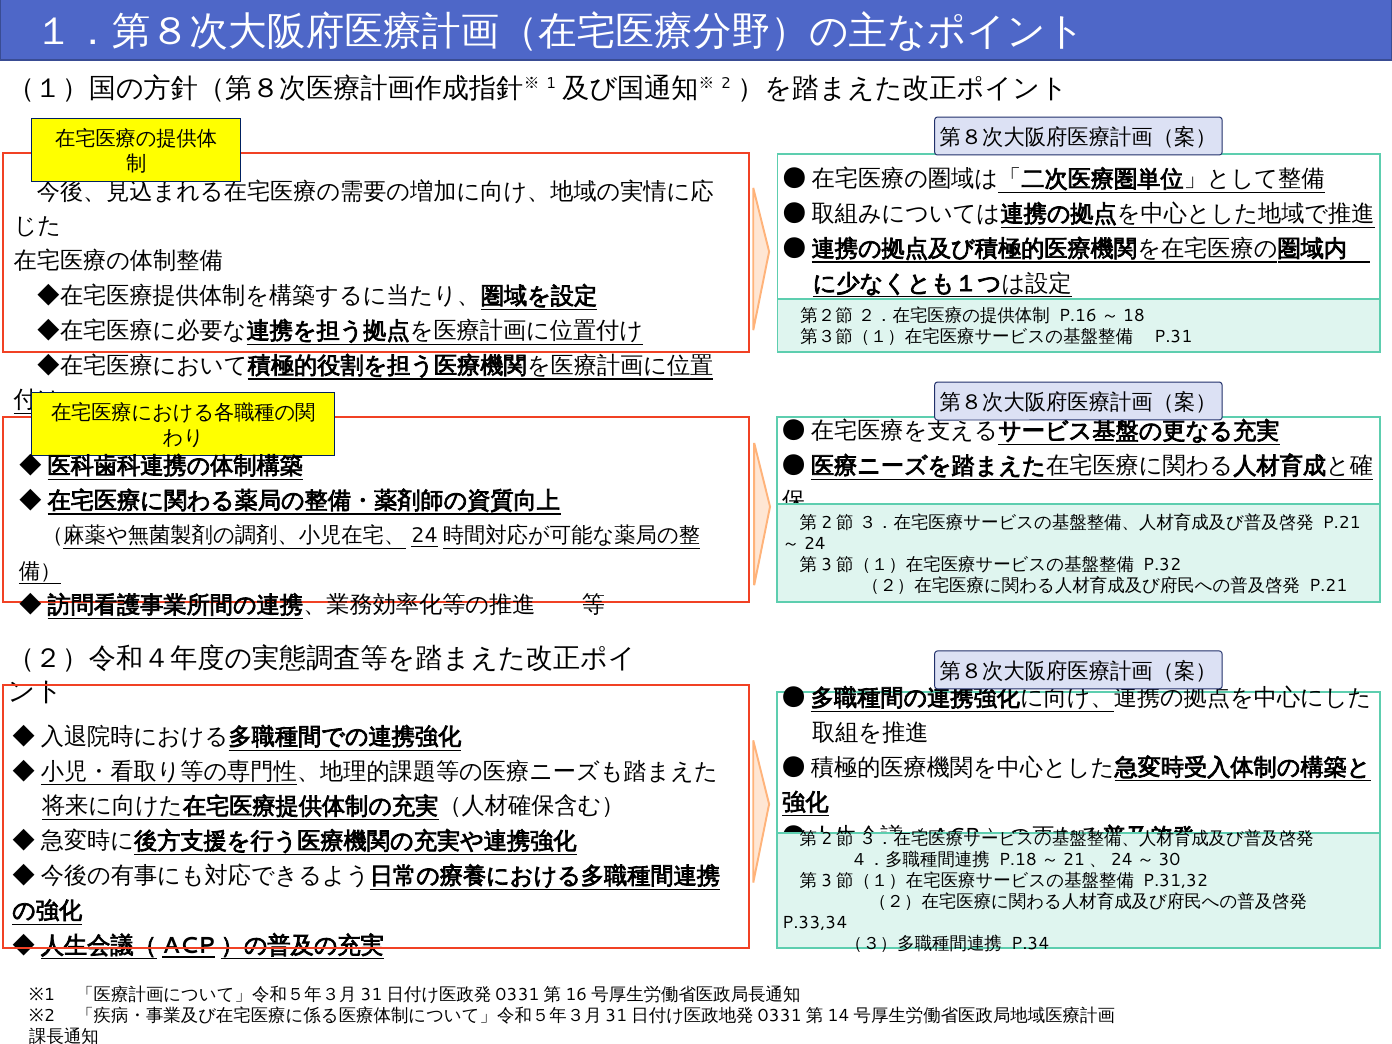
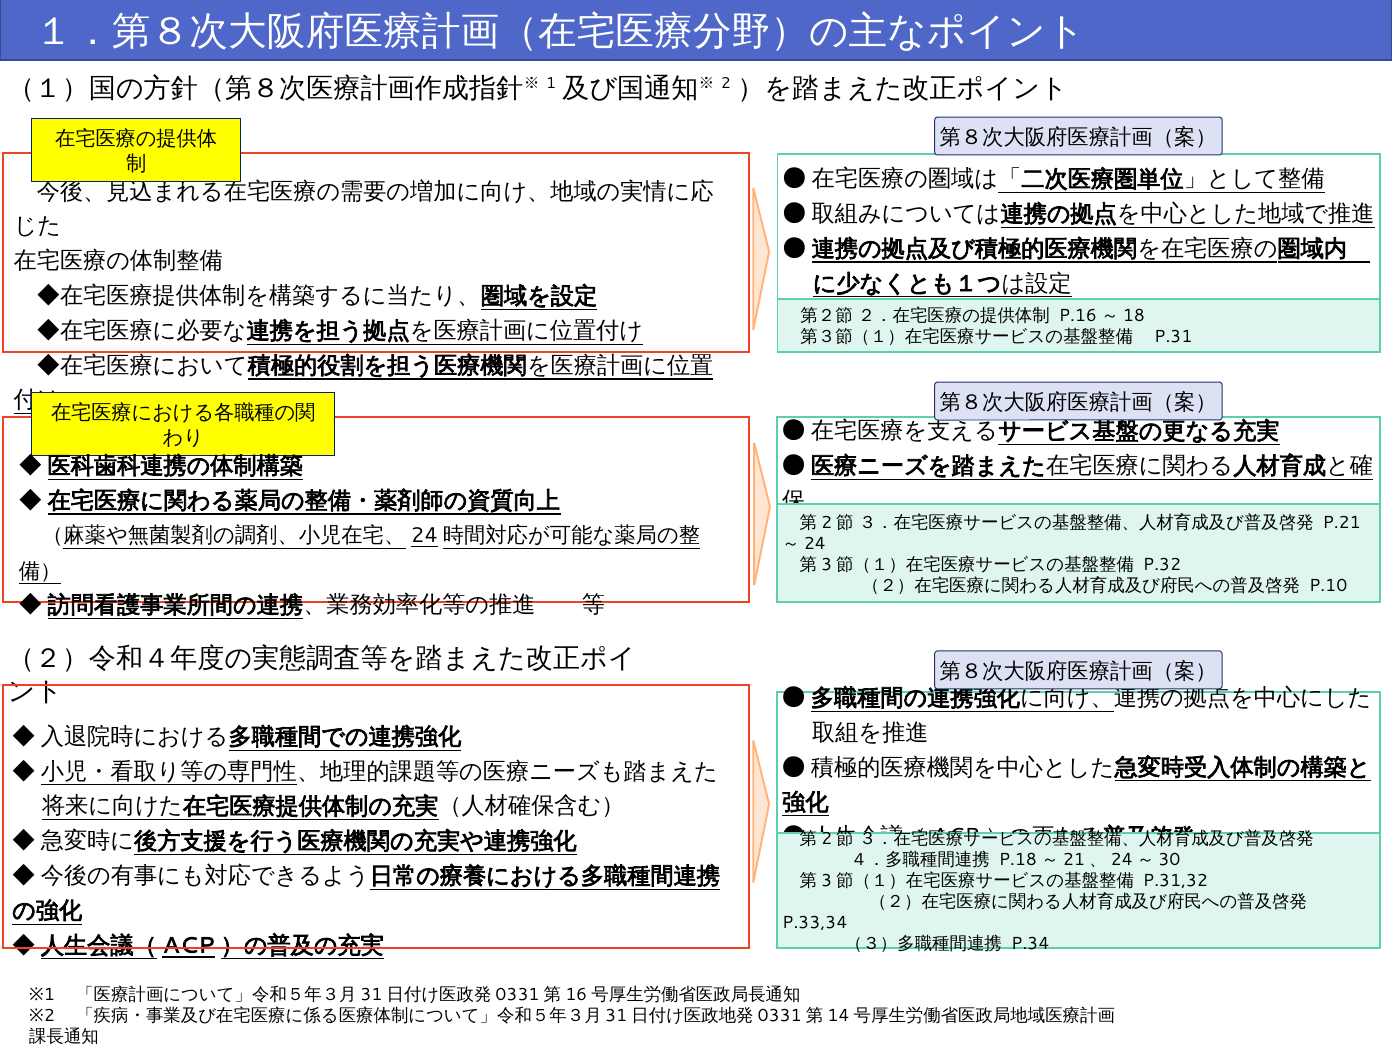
P.21 at (1328, 586): P.21 -> P.10
